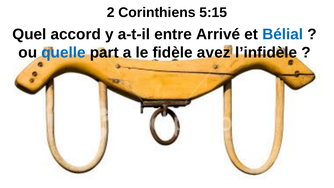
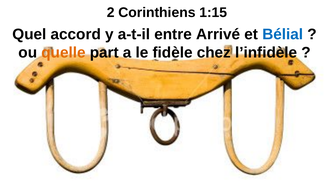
5:15: 5:15 -> 1:15
quelle colour: blue -> orange
avez: avez -> chez
